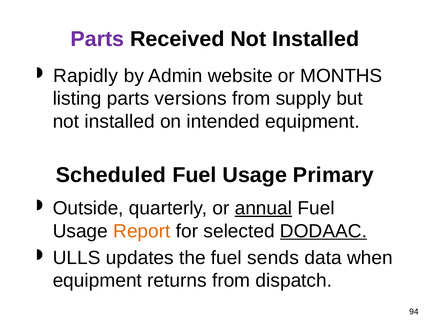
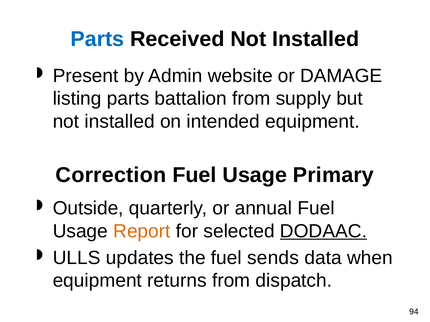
Parts at (97, 39) colour: purple -> blue
Rapidly: Rapidly -> Present
MONTHS: MONTHS -> DAMAGE
versions: versions -> battalion
Scheduled: Scheduled -> Correction
annual underline: present -> none
